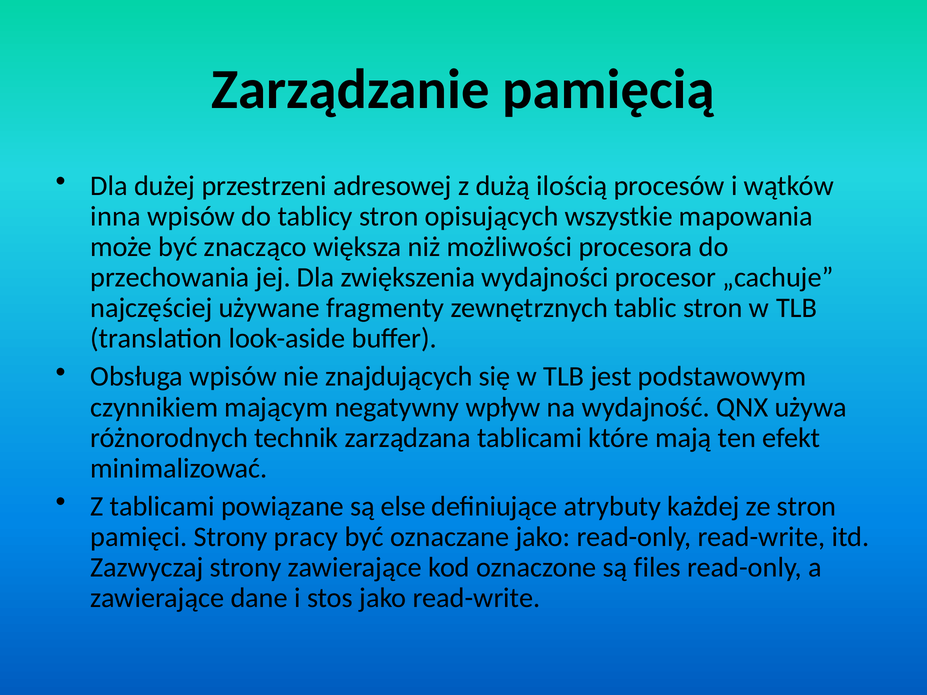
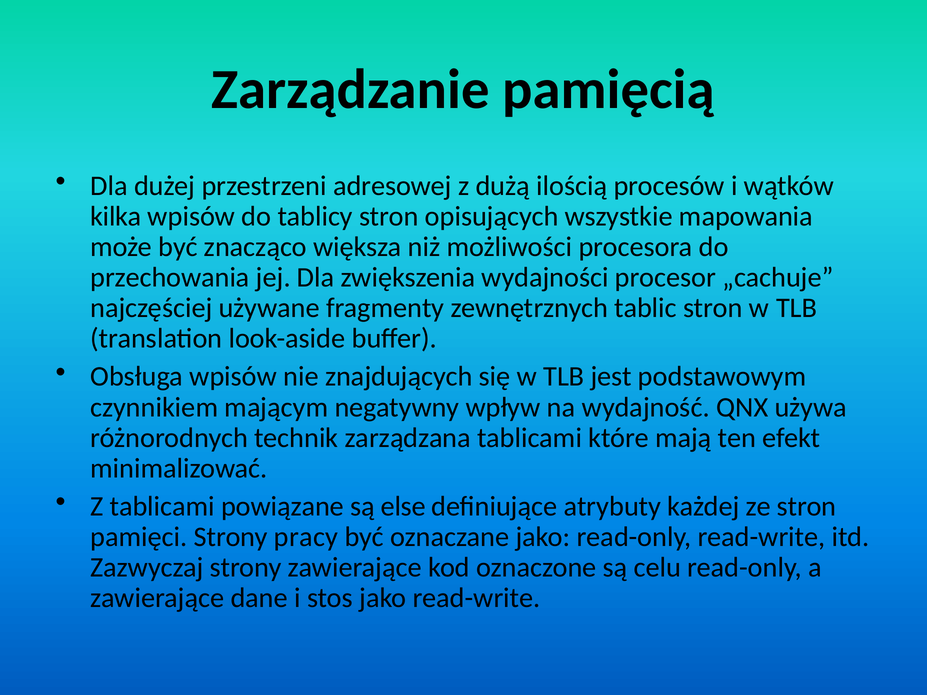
inna: inna -> kilka
files: files -> celu
